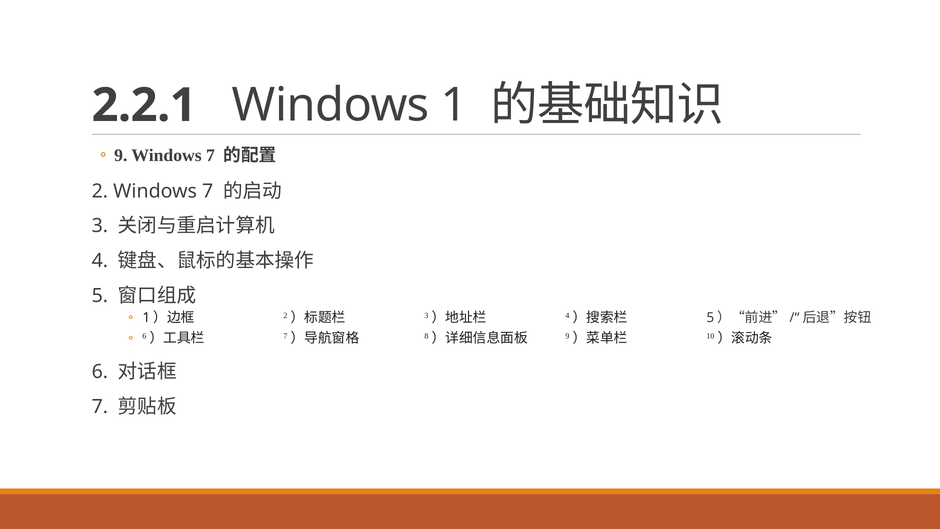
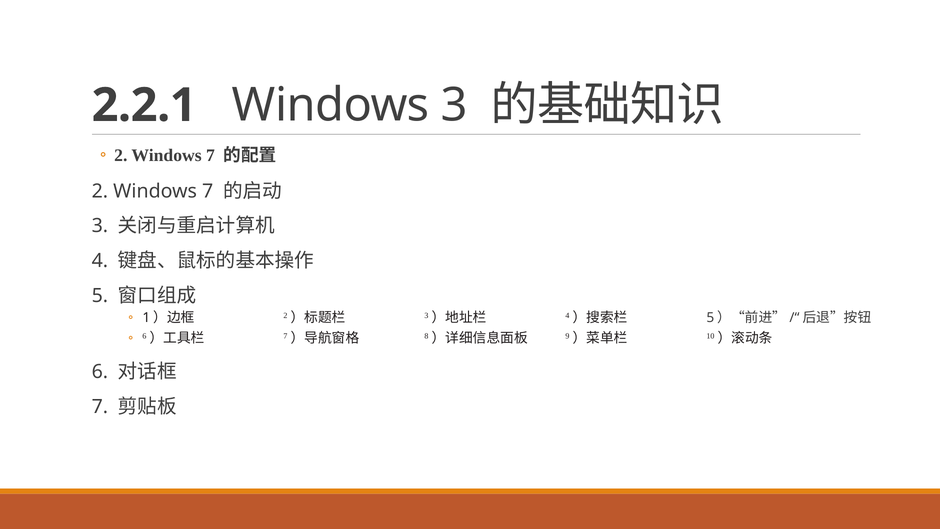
Windows 1: 1 -> 3
9 at (121, 155): 9 -> 2
